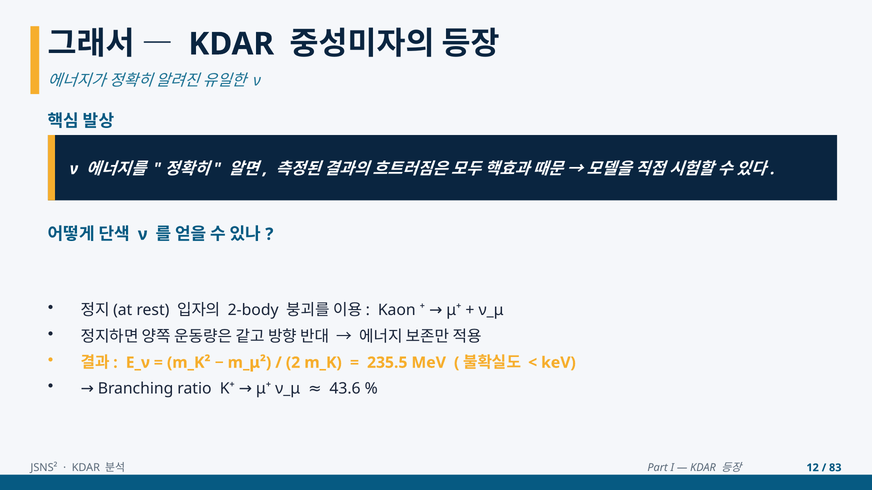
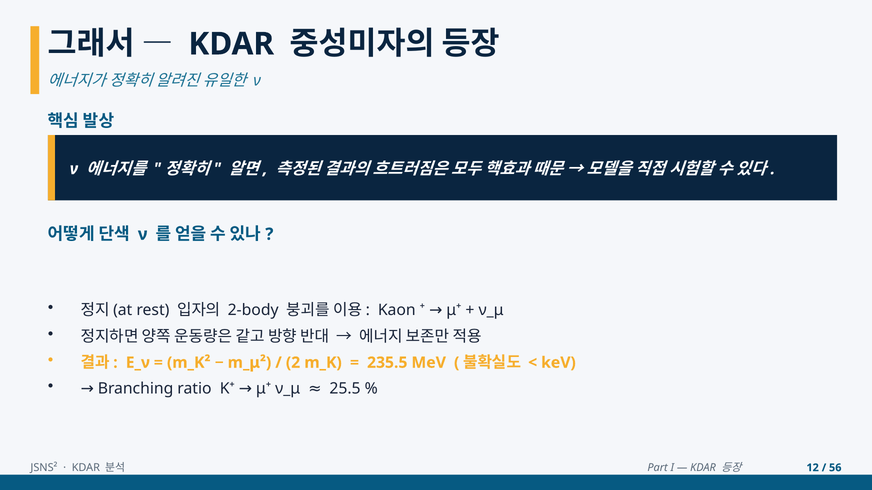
43.6: 43.6 -> 25.5
83: 83 -> 56
